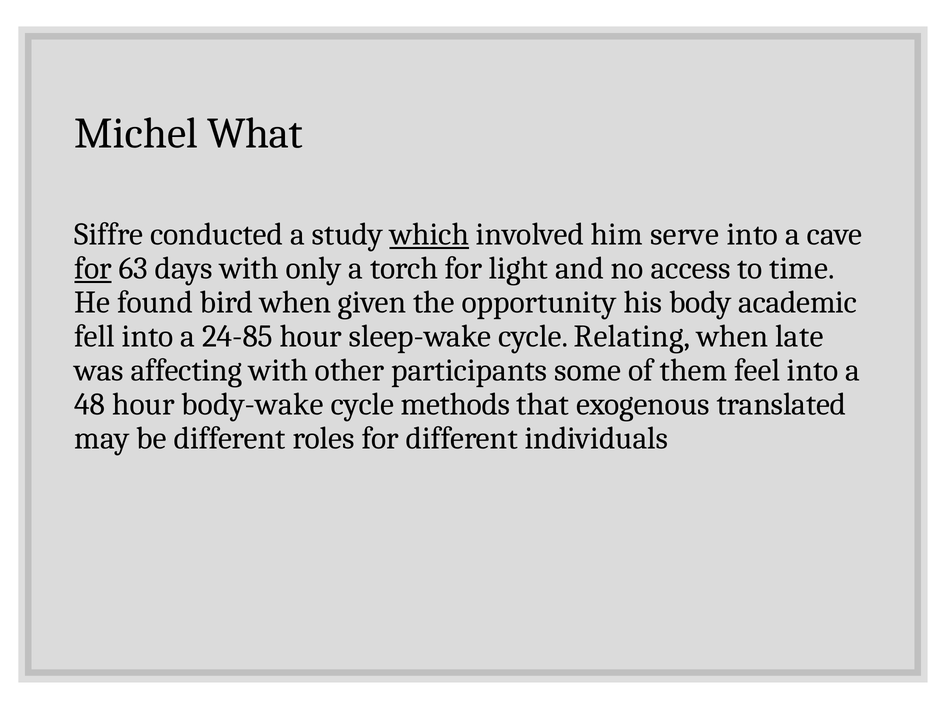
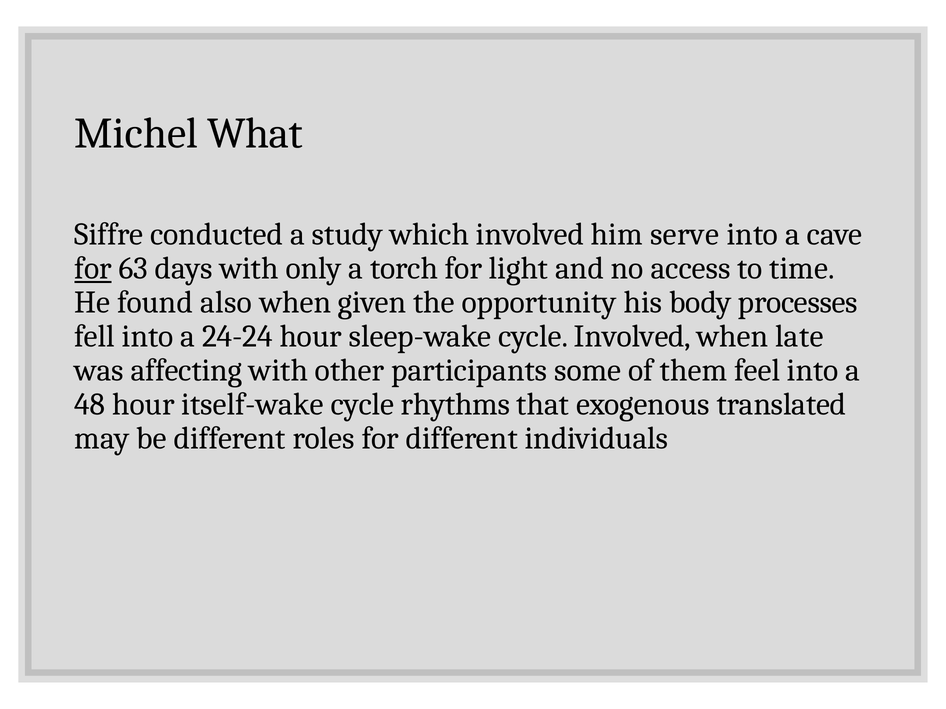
which underline: present -> none
bird: bird -> also
academic: academic -> processes
24-85: 24-85 -> 24-24
cycle Relating: Relating -> Involved
body-wake: body-wake -> itself-wake
methods: methods -> rhythms
